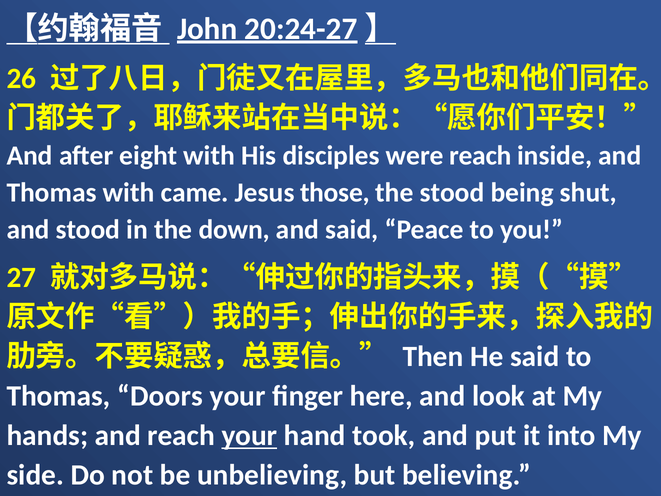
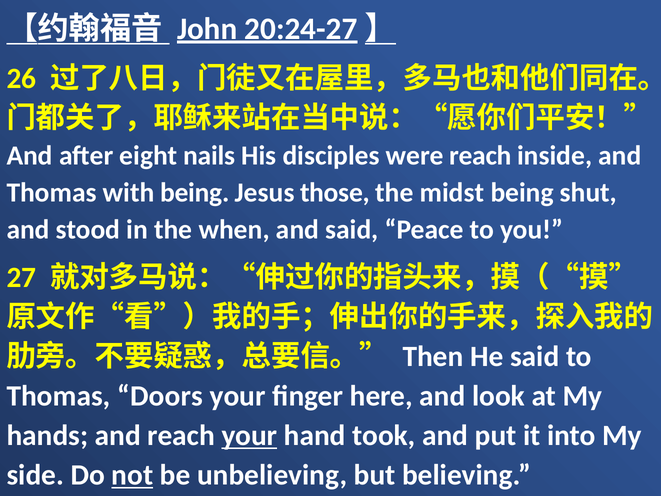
eight with: with -> nails
with came: came -> being
the stood: stood -> midst
down: down -> when
not underline: none -> present
